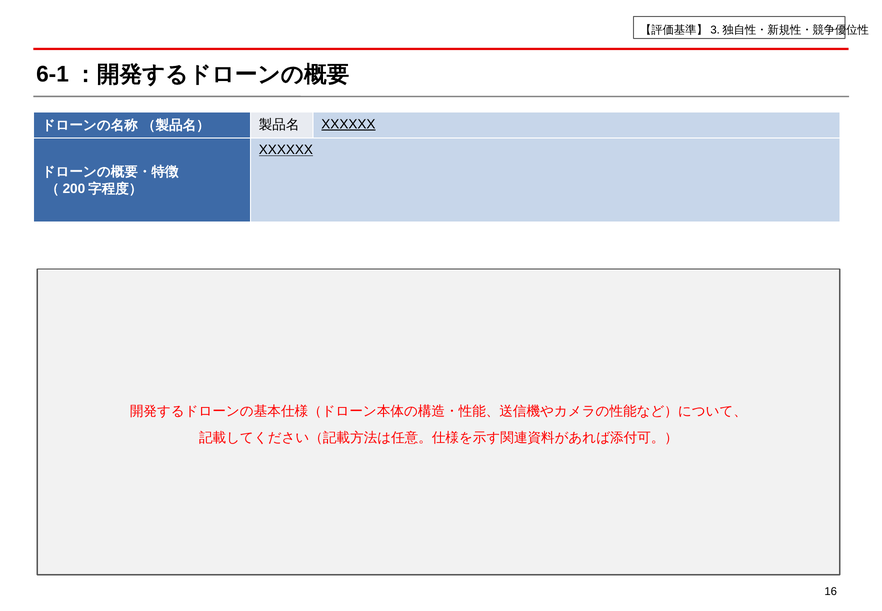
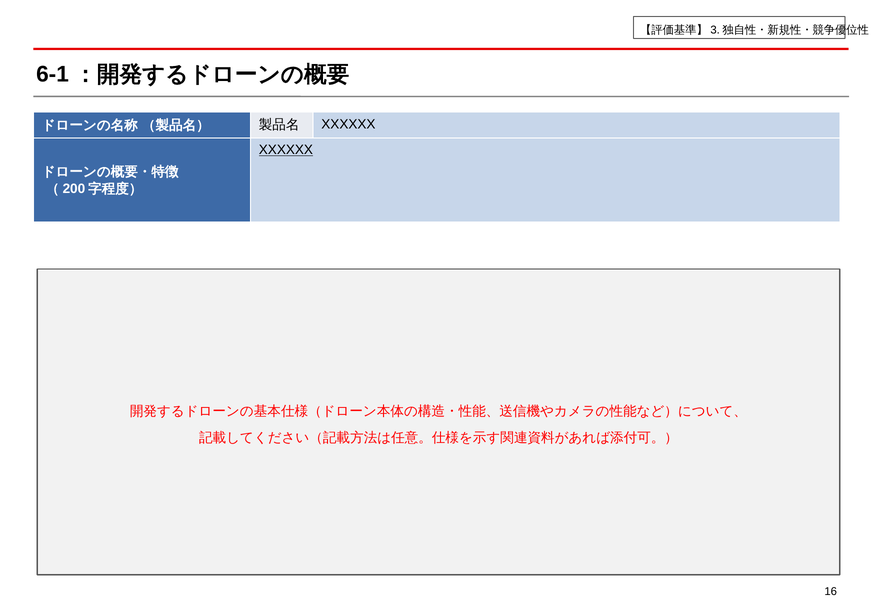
XXXXXX at (348, 124) underline: present -> none
